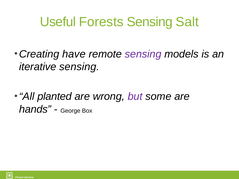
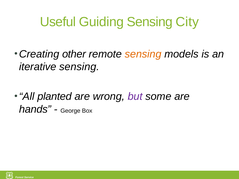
Forests: Forests -> Guiding
Salt: Salt -> City
have: have -> other
sensing at (143, 54) colour: purple -> orange
